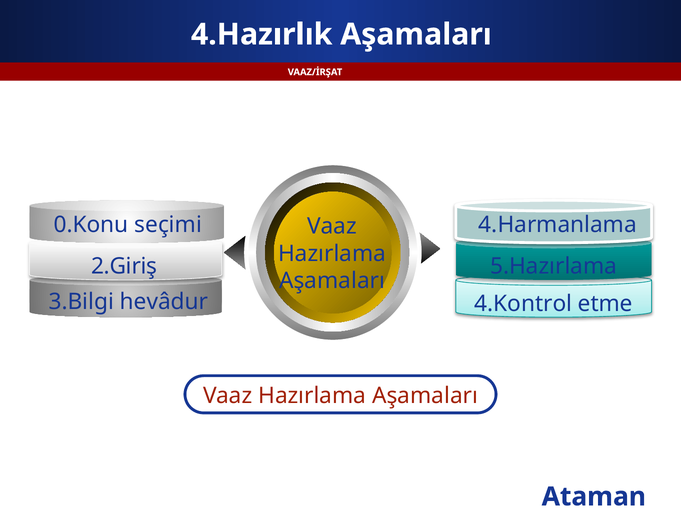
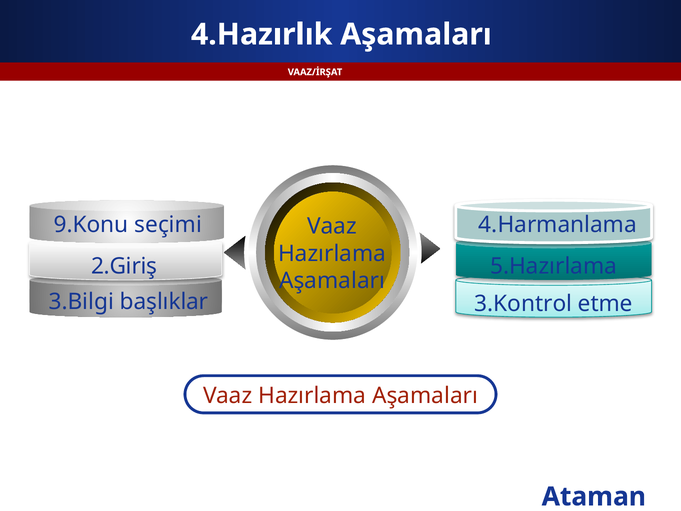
0.Konu: 0.Konu -> 9.Konu
hevâdur: hevâdur -> başlıklar
4.Kontrol: 4.Kontrol -> 3.Kontrol
